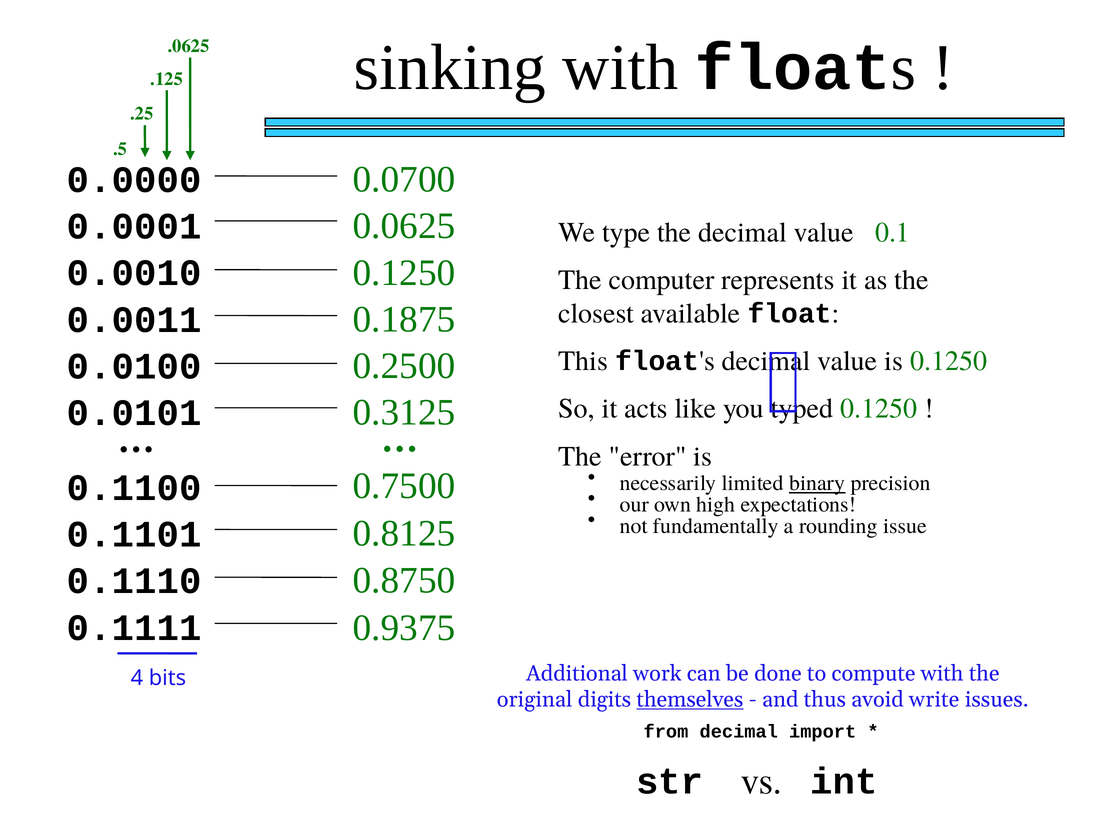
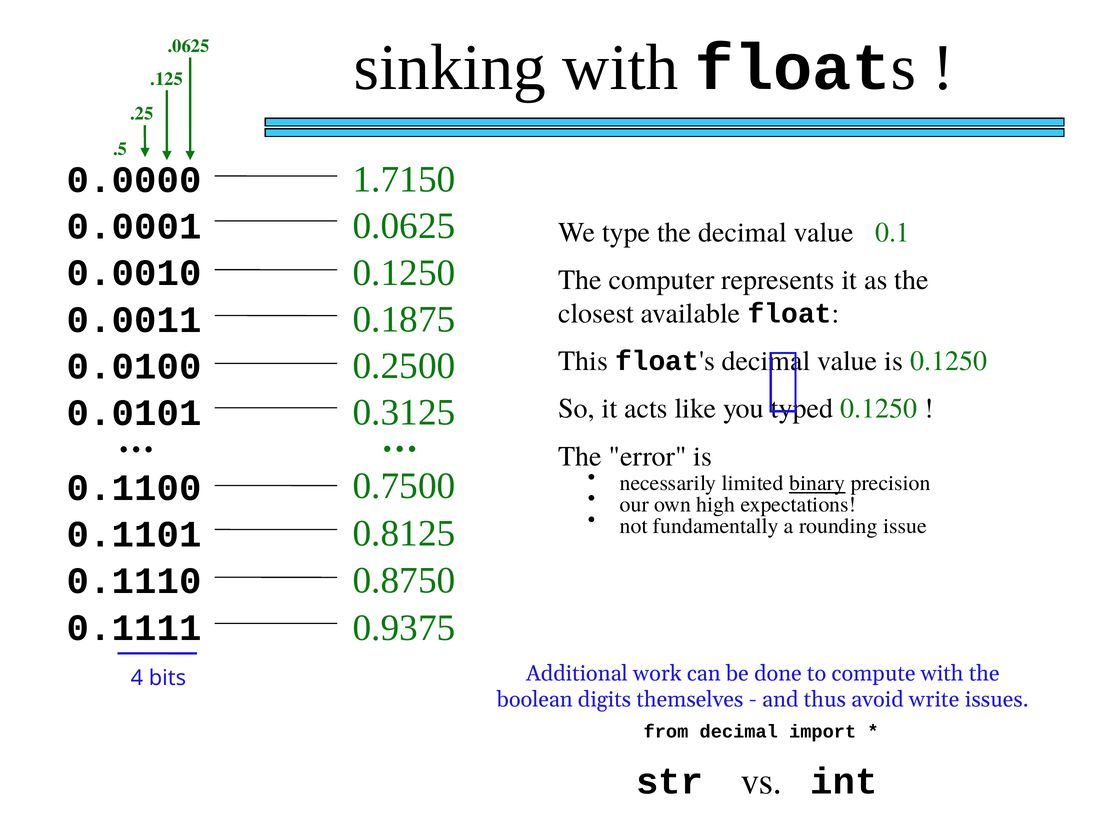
0.0700: 0.0700 -> 1.7150
original: original -> boolean
themselves underline: present -> none
